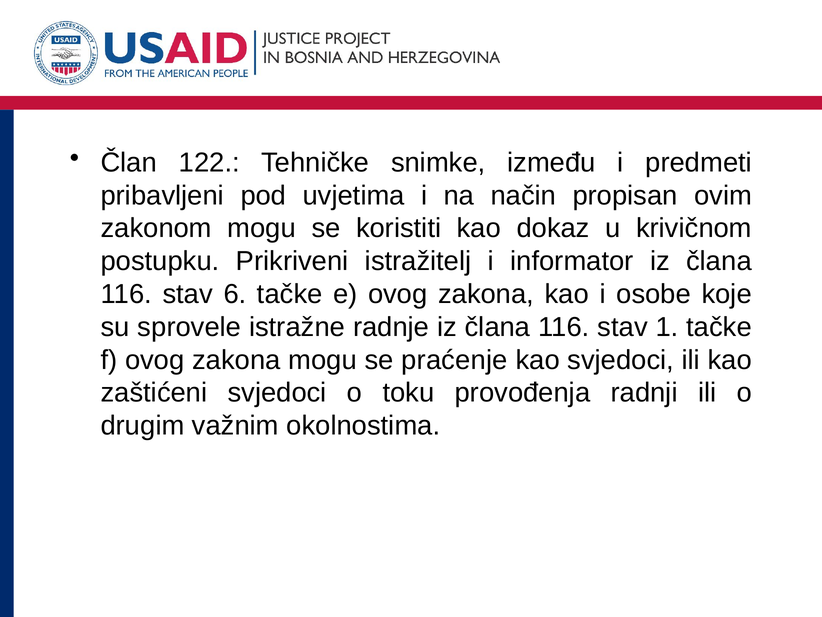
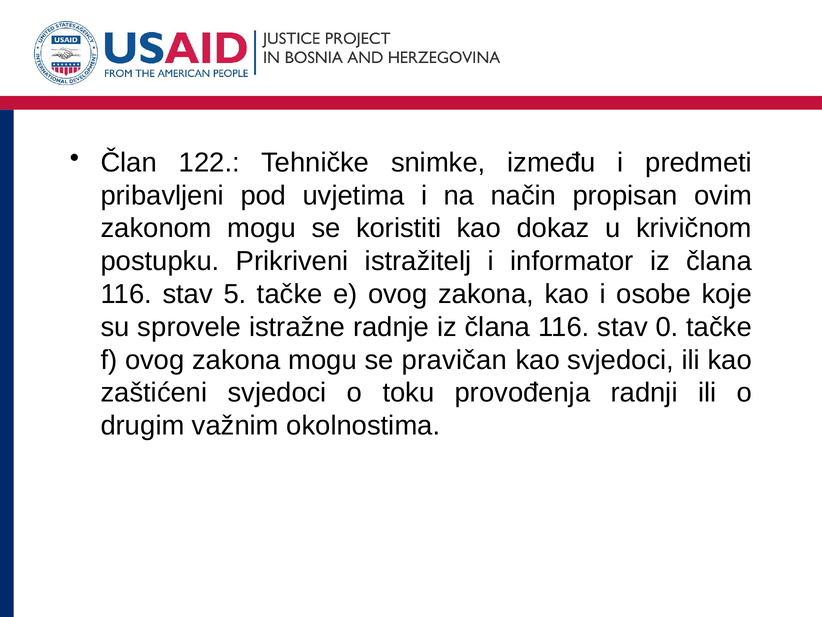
6: 6 -> 5
1: 1 -> 0
praćenje: praćenje -> pravičan
